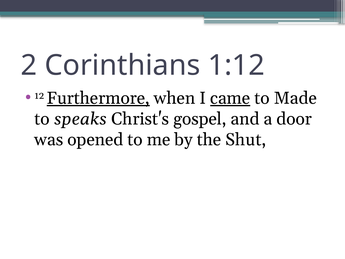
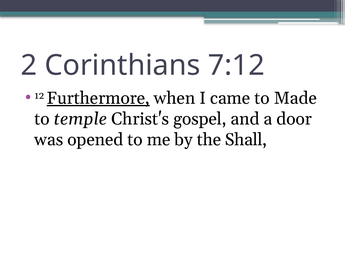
1:12: 1:12 -> 7:12
came underline: present -> none
speaks: speaks -> temple
Shut: Shut -> Shall
